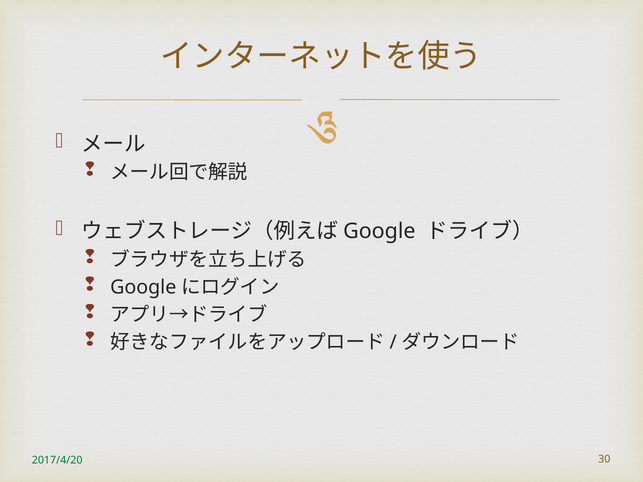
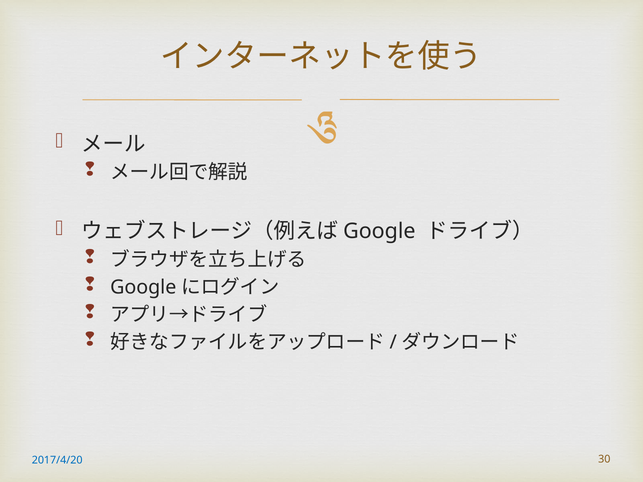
2017/4/20 colour: green -> blue
